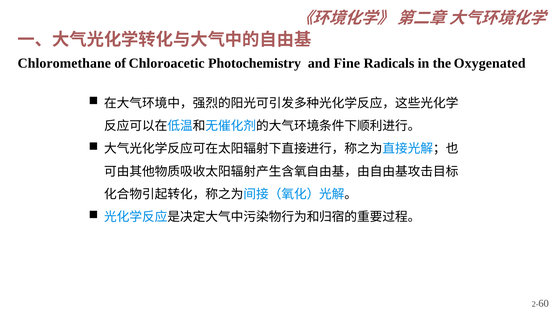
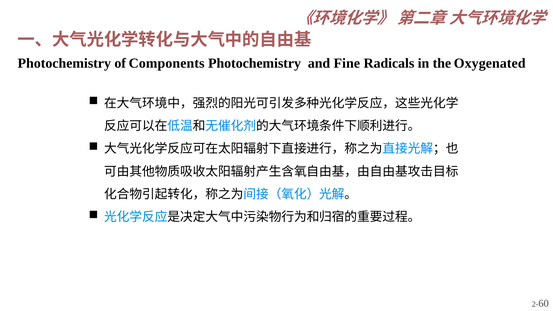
Chloromethane at (64, 63): Chloromethane -> Photochemistry
Chloroacetic: Chloroacetic -> Components
